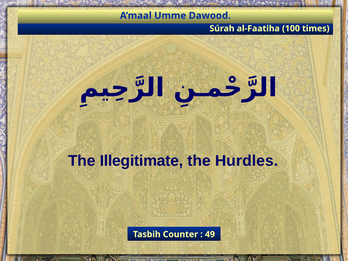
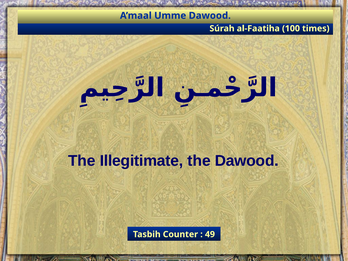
the Hurdles: Hurdles -> Dawood
